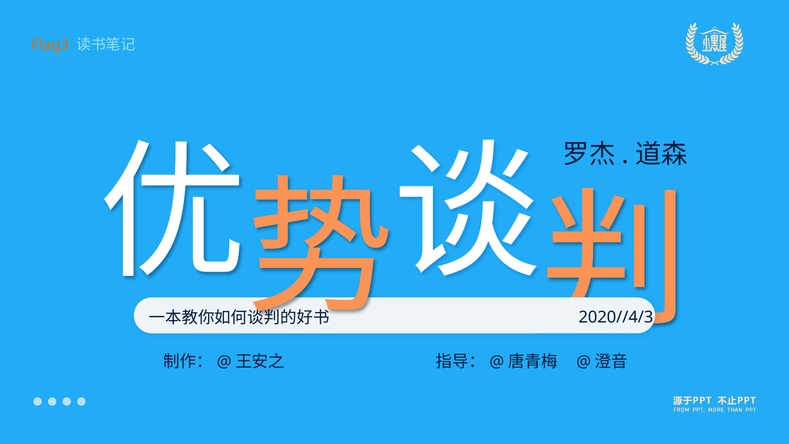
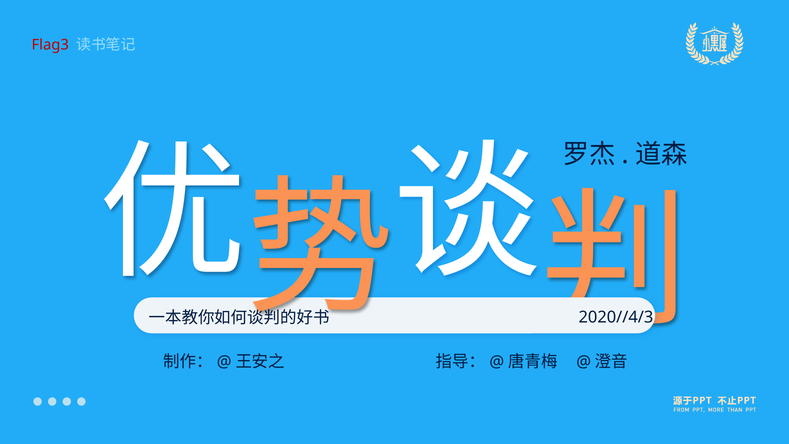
Flag3 colour: orange -> red
